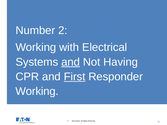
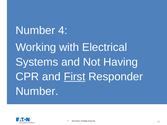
2: 2 -> 4
and at (71, 62) underline: present -> none
Working at (37, 91): Working -> Number
